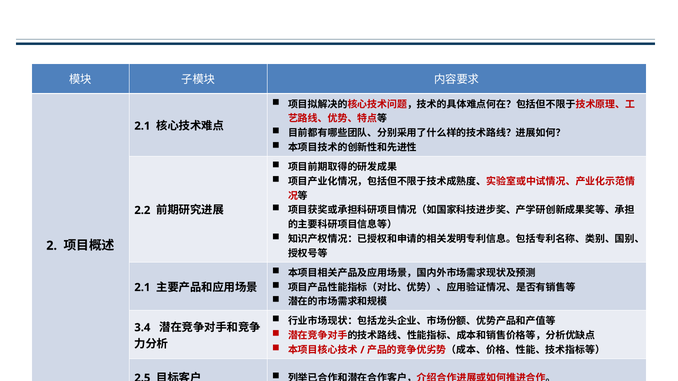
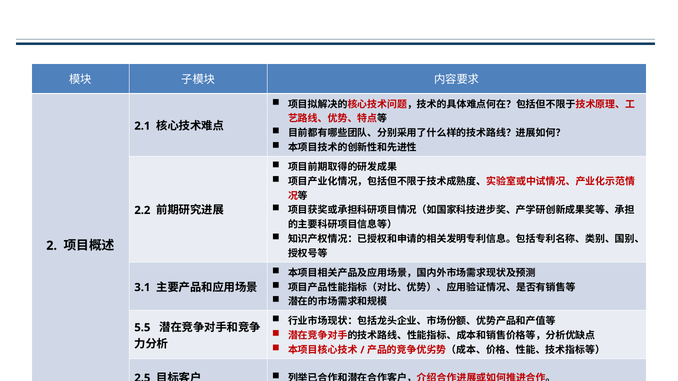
2.1 at (142, 288): 2.1 -> 3.1
3.4: 3.4 -> 5.5
